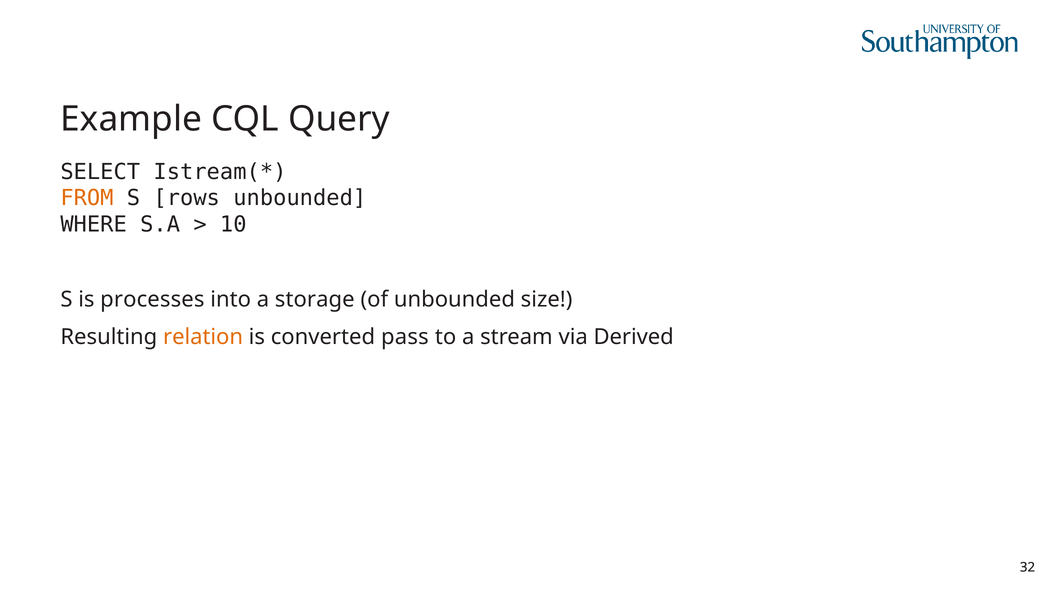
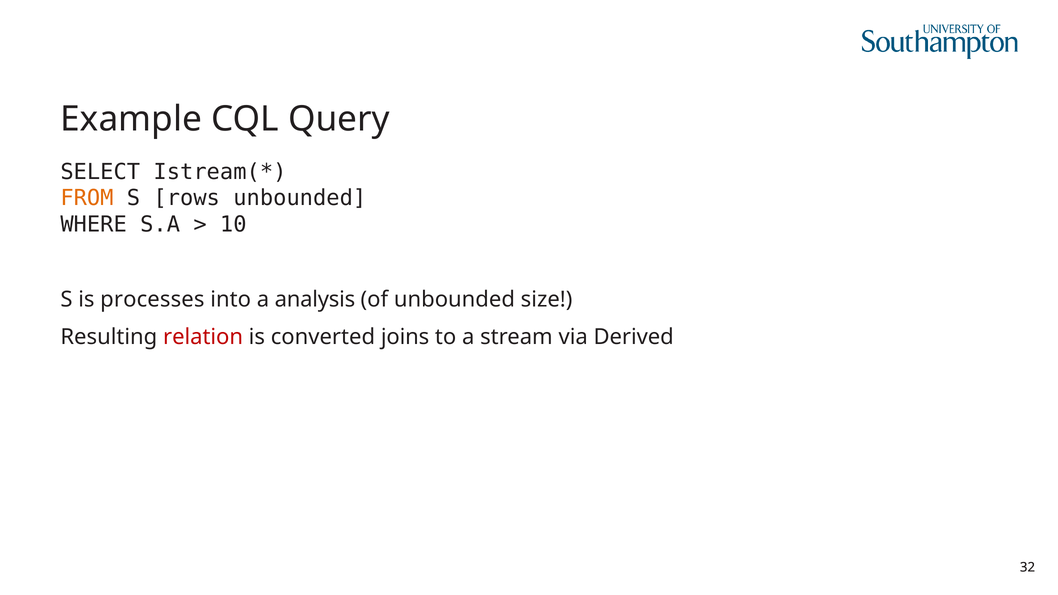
storage: storage -> analysis
relation colour: orange -> red
pass: pass -> joins
